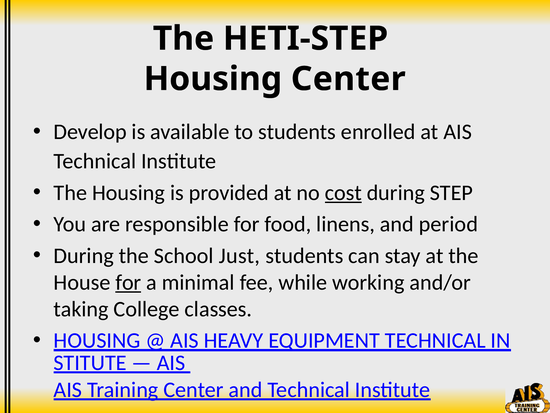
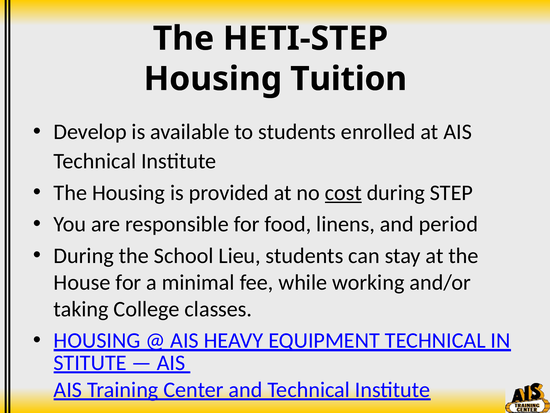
Housing Center: Center -> Tuition
Just: Just -> Lieu
for at (128, 282) underline: present -> none
